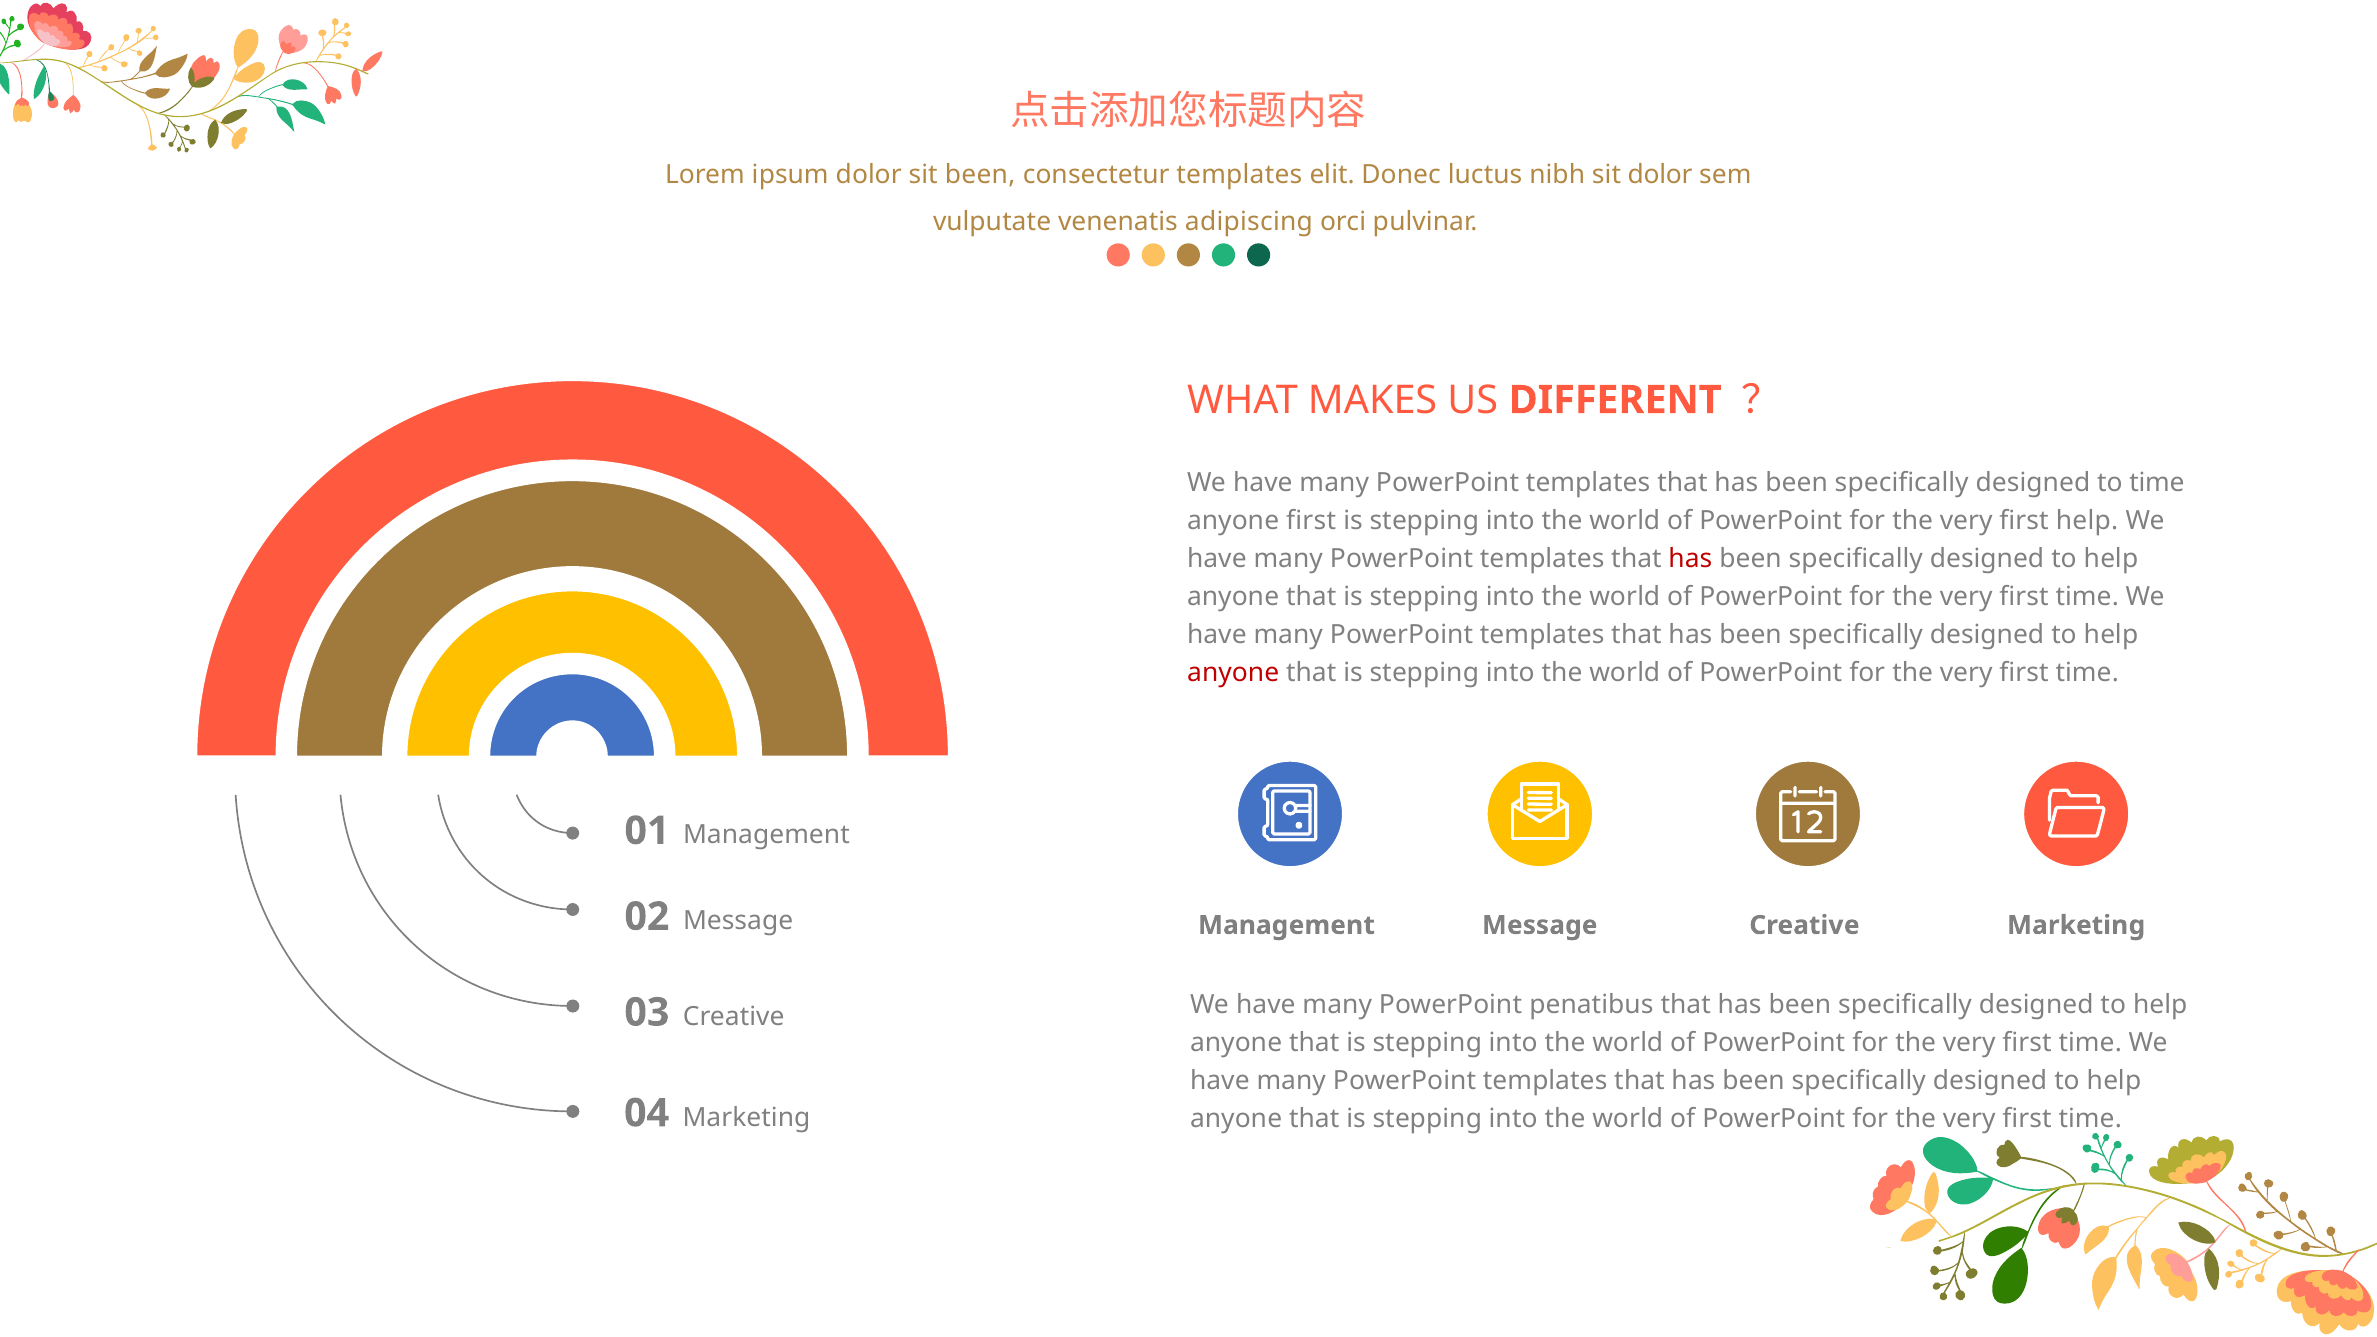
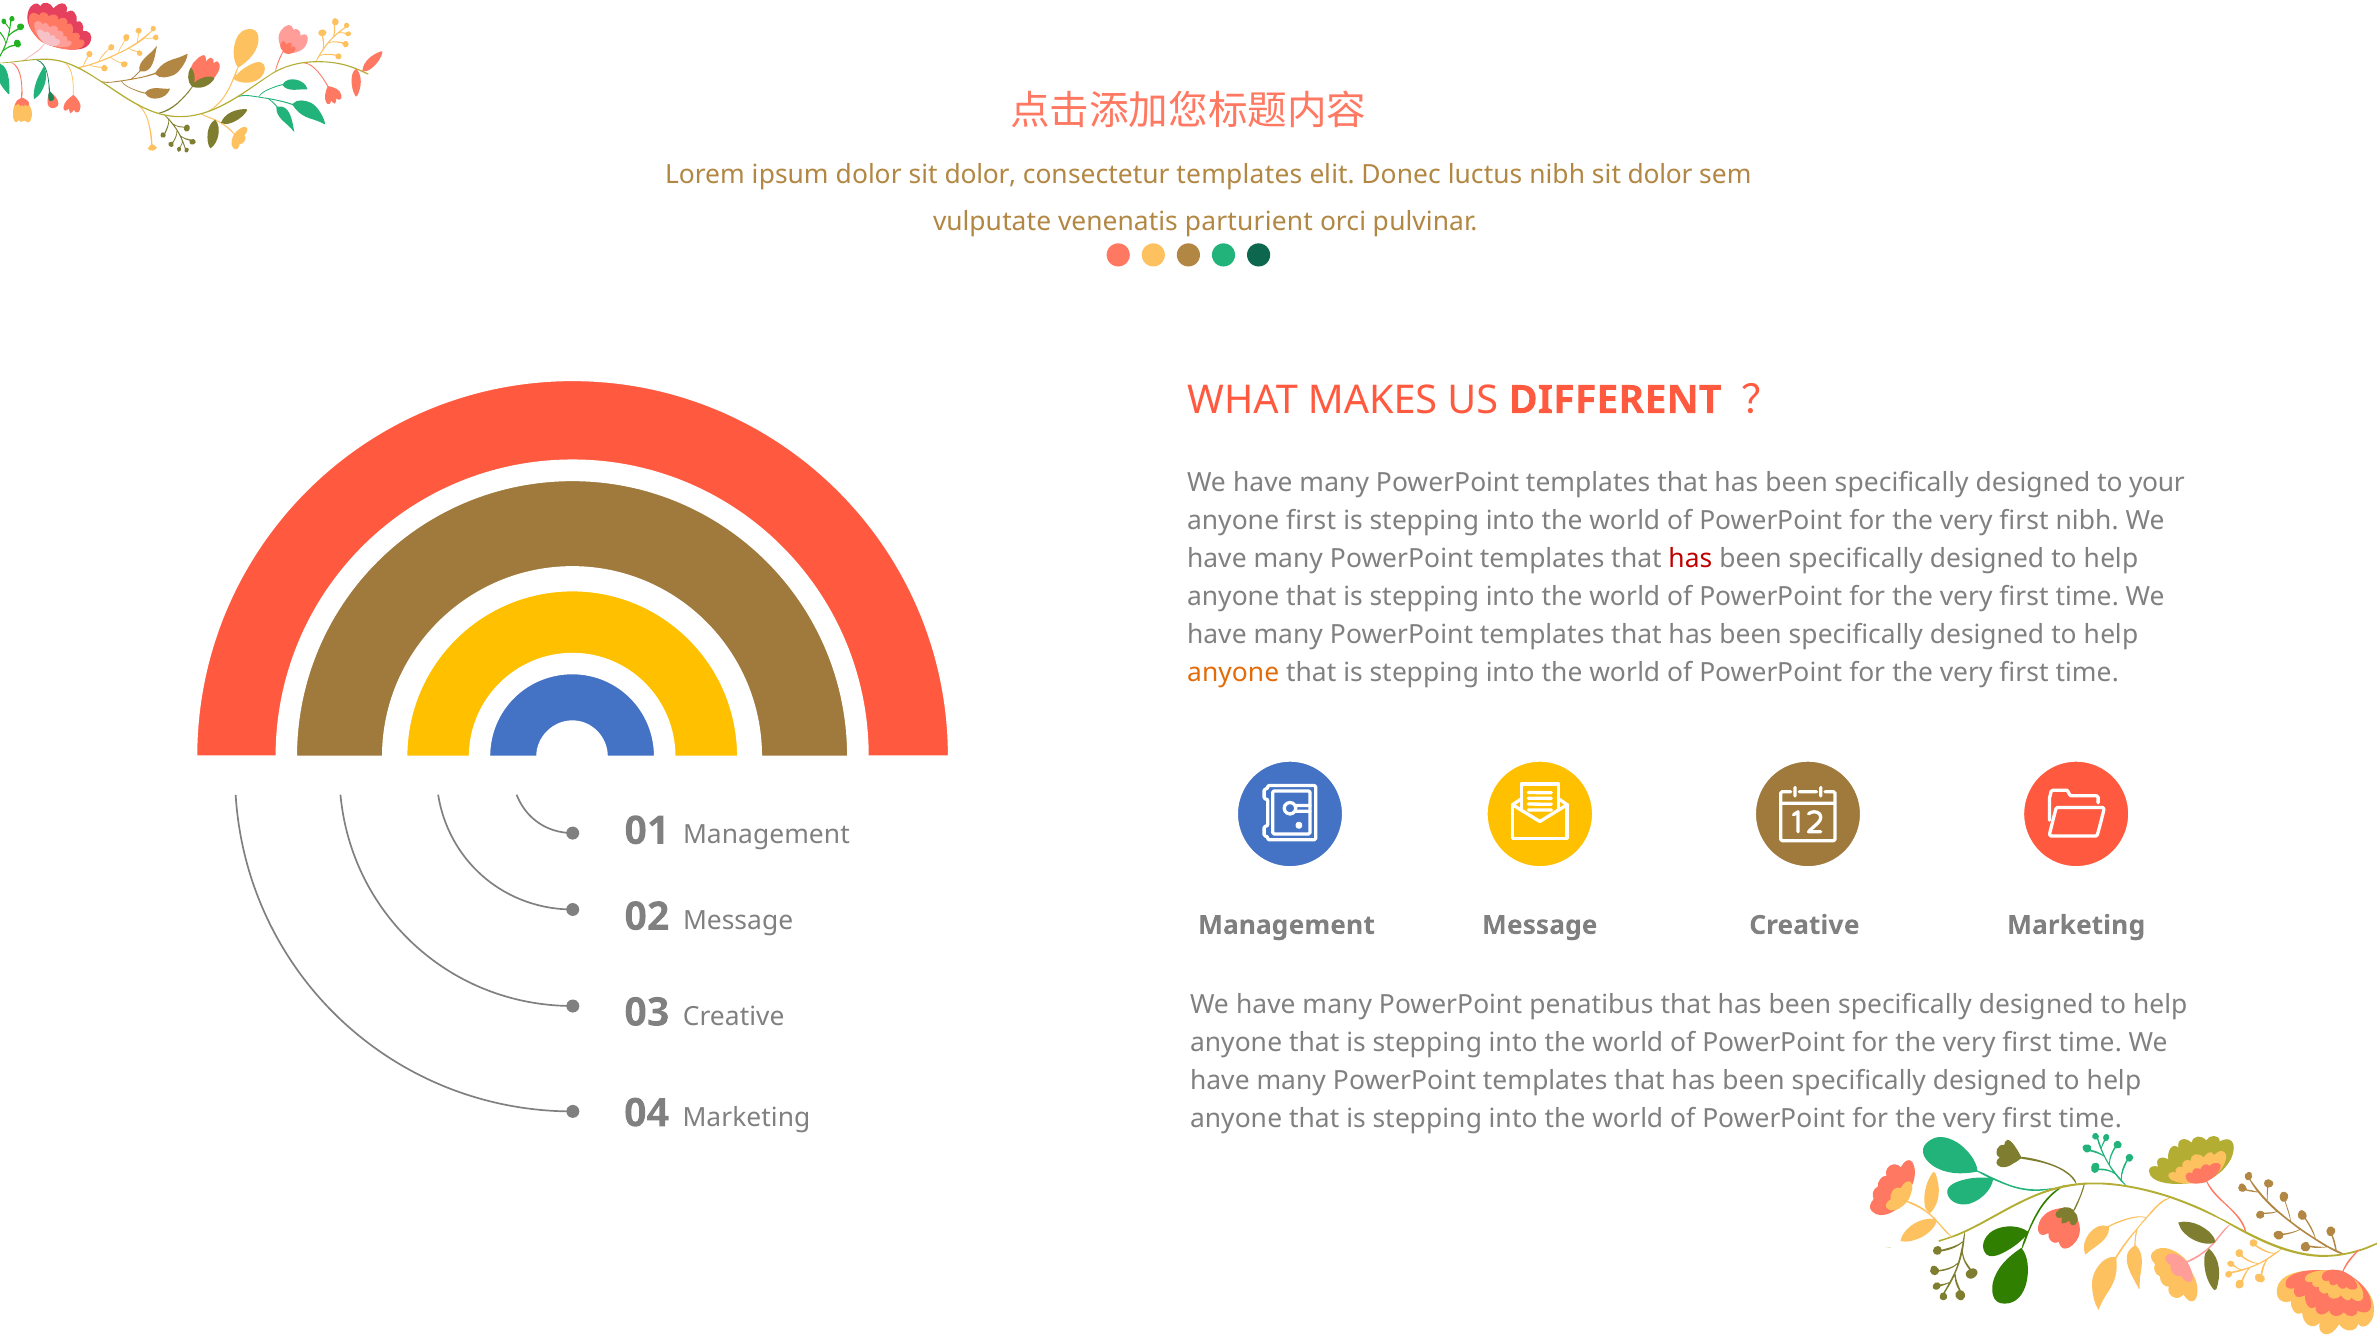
dolor sit been: been -> dolor
adipiscing: adipiscing -> parturient
to time: time -> your
first help: help -> nibh
anyone at (1233, 673) colour: red -> orange
